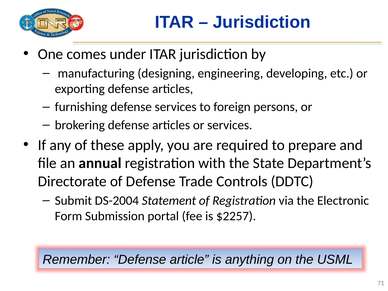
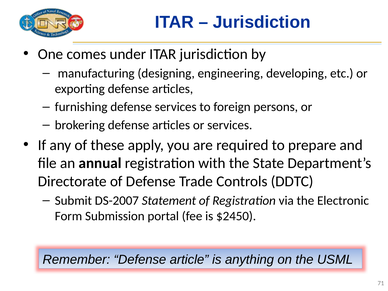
DS-2004: DS-2004 -> DS-2007
$2257: $2257 -> $2450
